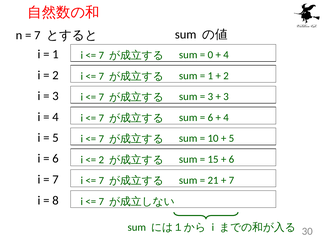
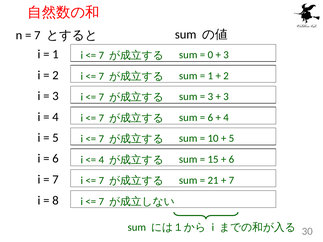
4 at (226, 55): 4 -> 3
2 at (101, 160): 2 -> 4
